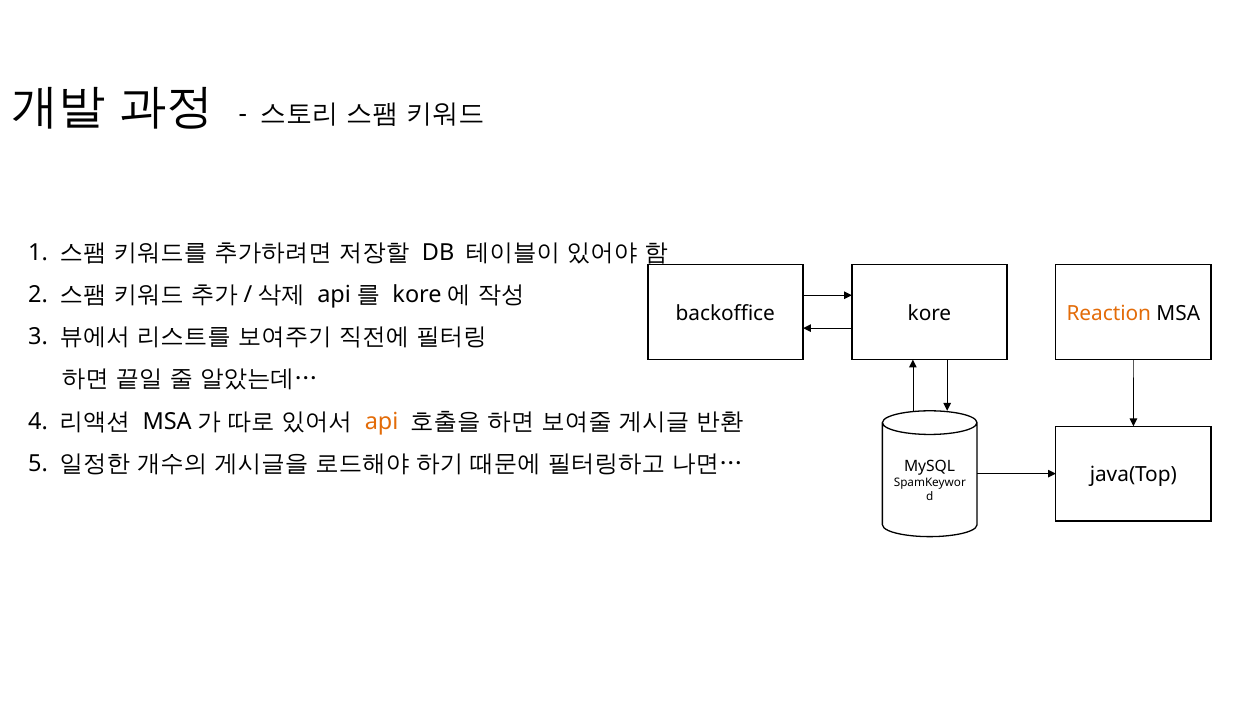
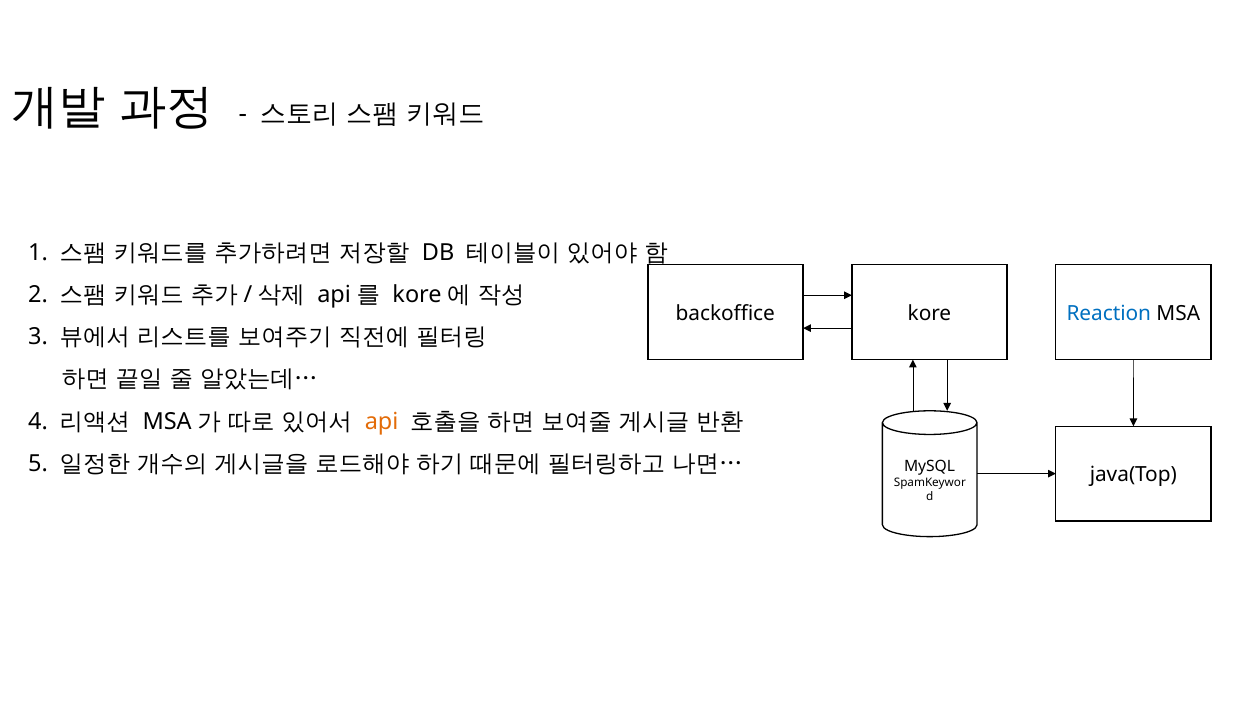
Reaction colour: orange -> blue
